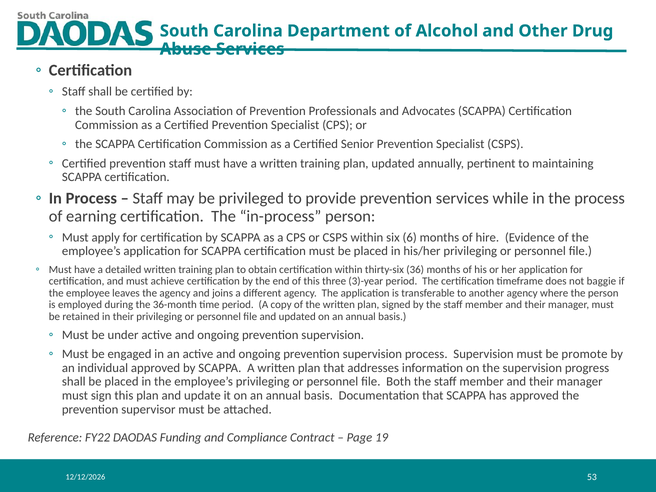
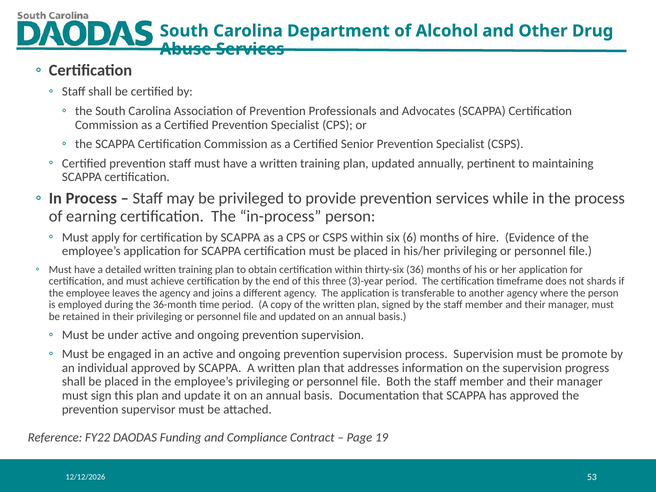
baggie: baggie -> shards
